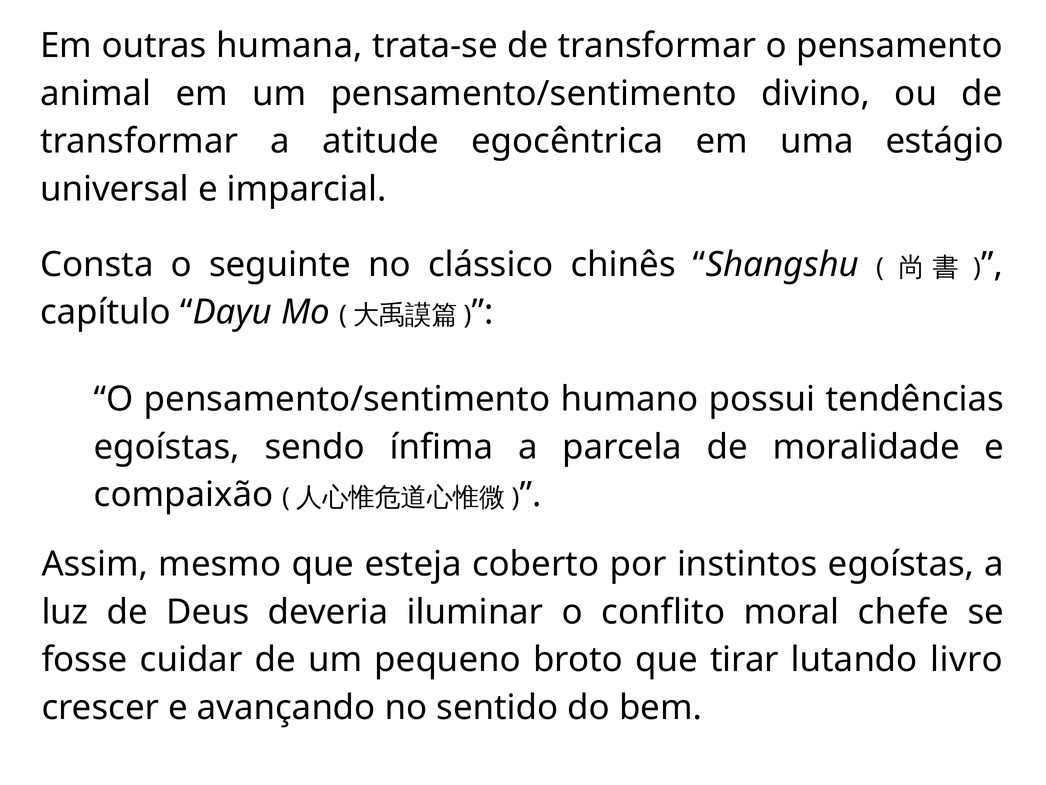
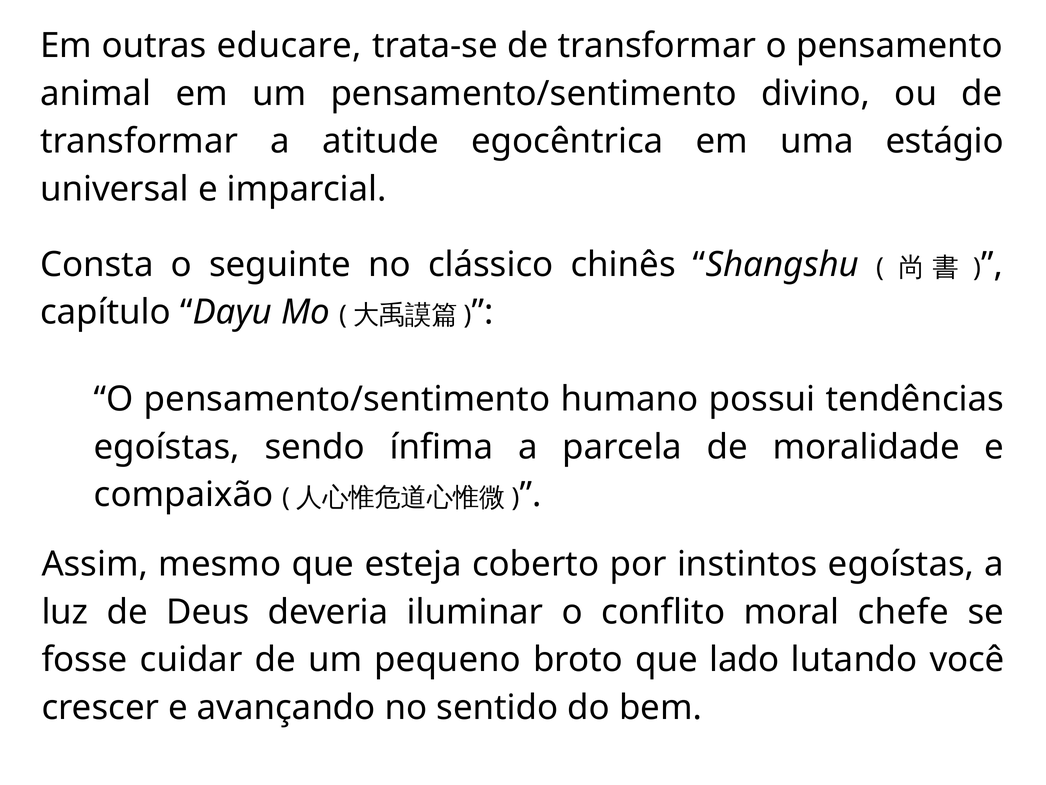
humana: humana -> educare
tirar: tirar -> lado
livro: livro -> você
